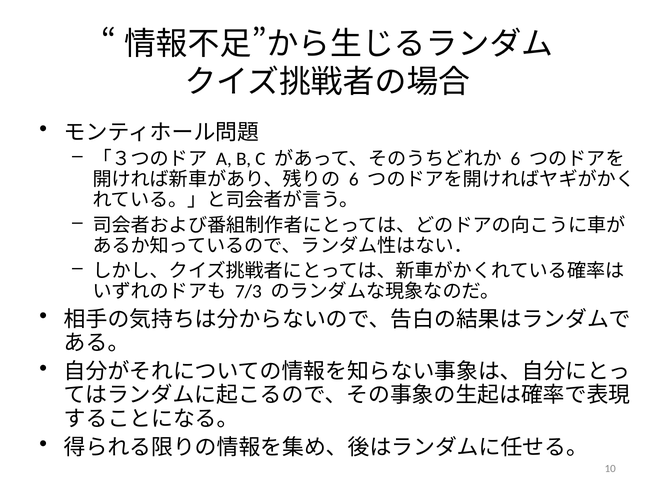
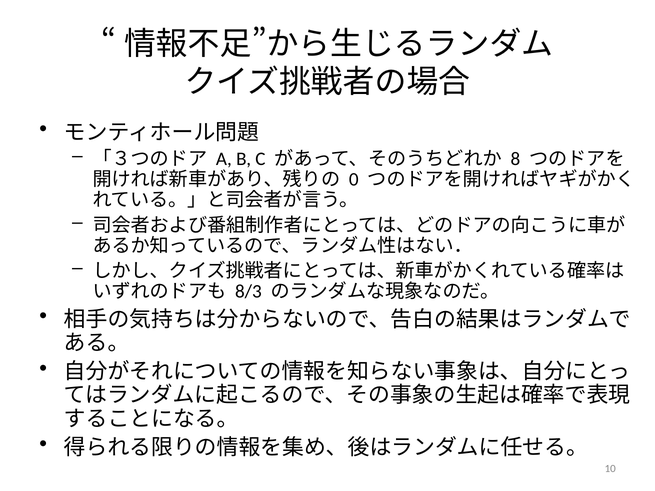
6 at (515, 159): 6 -> 8
6 at (354, 179): 6 -> 0
7/3: 7/3 -> 8/3
